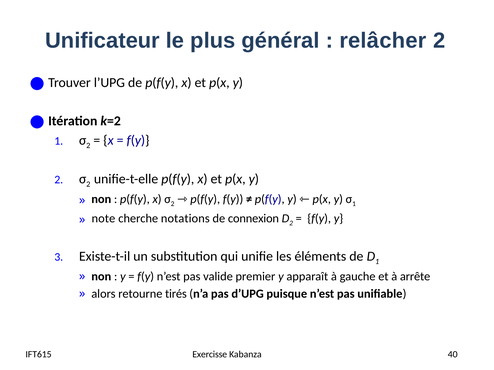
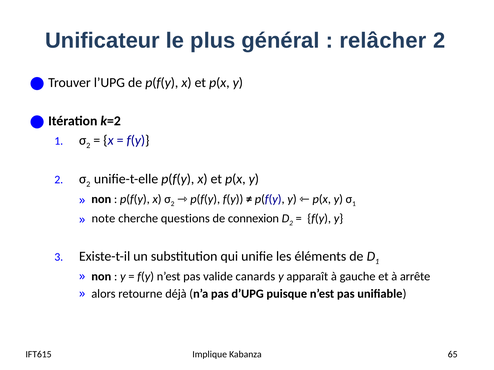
notations: notations -> questions
premier: premier -> canards
tirés: tirés -> déjà
Exercisse: Exercisse -> Implique
40: 40 -> 65
